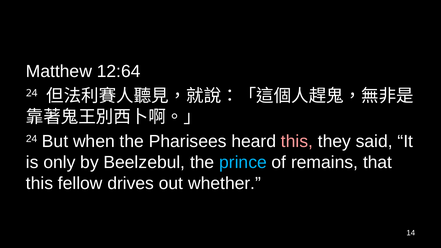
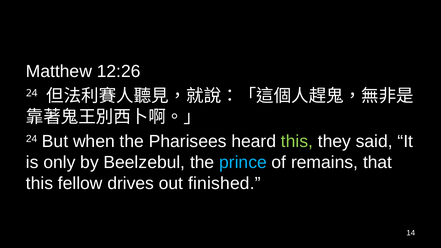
12:64: 12:64 -> 12:26
this at (297, 142) colour: pink -> light green
whether: whether -> finished
